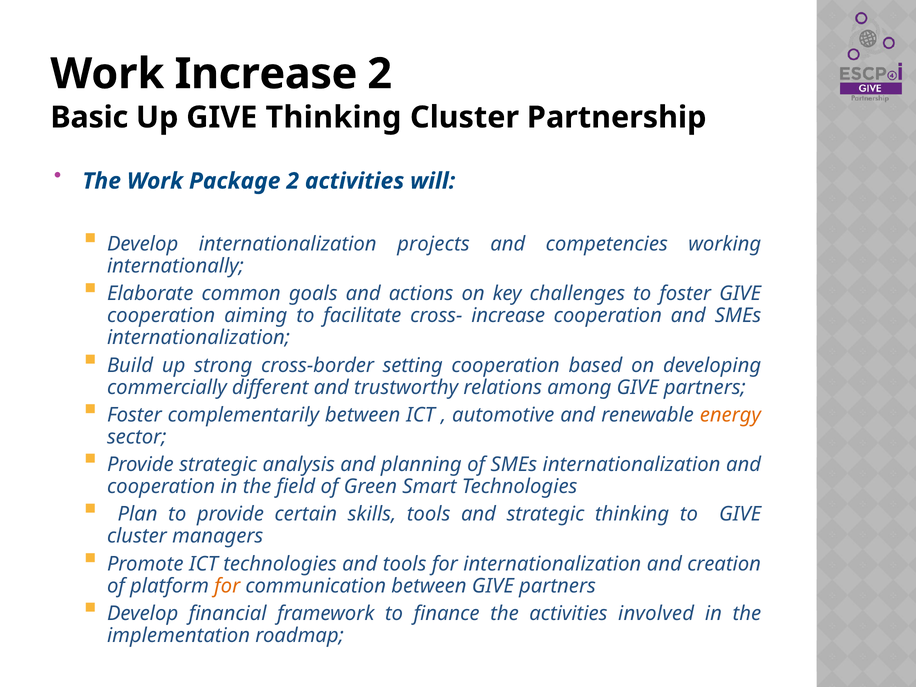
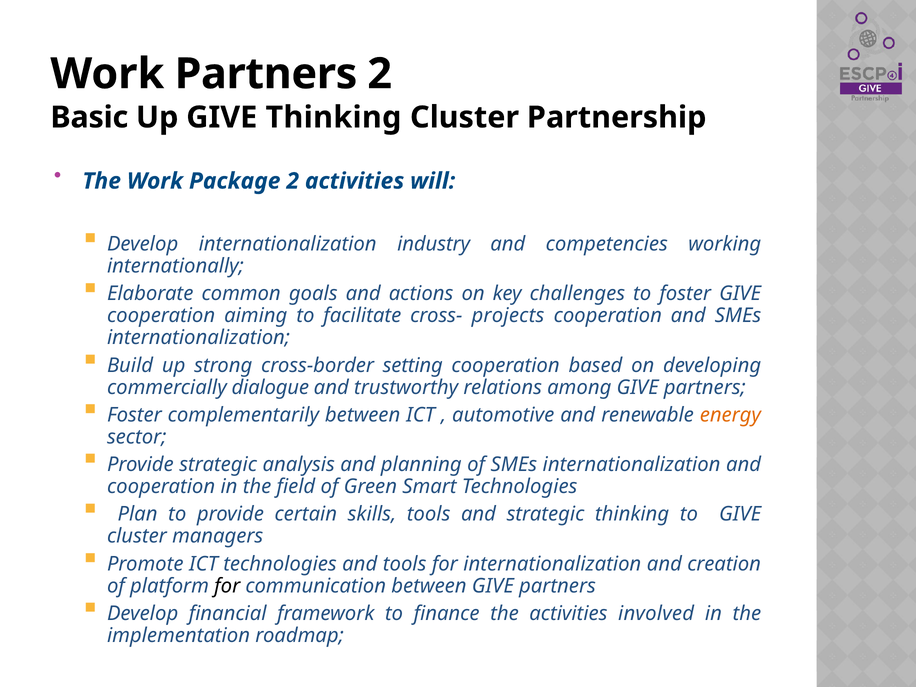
Work Increase: Increase -> Partners
projects: projects -> industry
cross- increase: increase -> projects
different: different -> dialogue
for at (227, 586) colour: orange -> black
